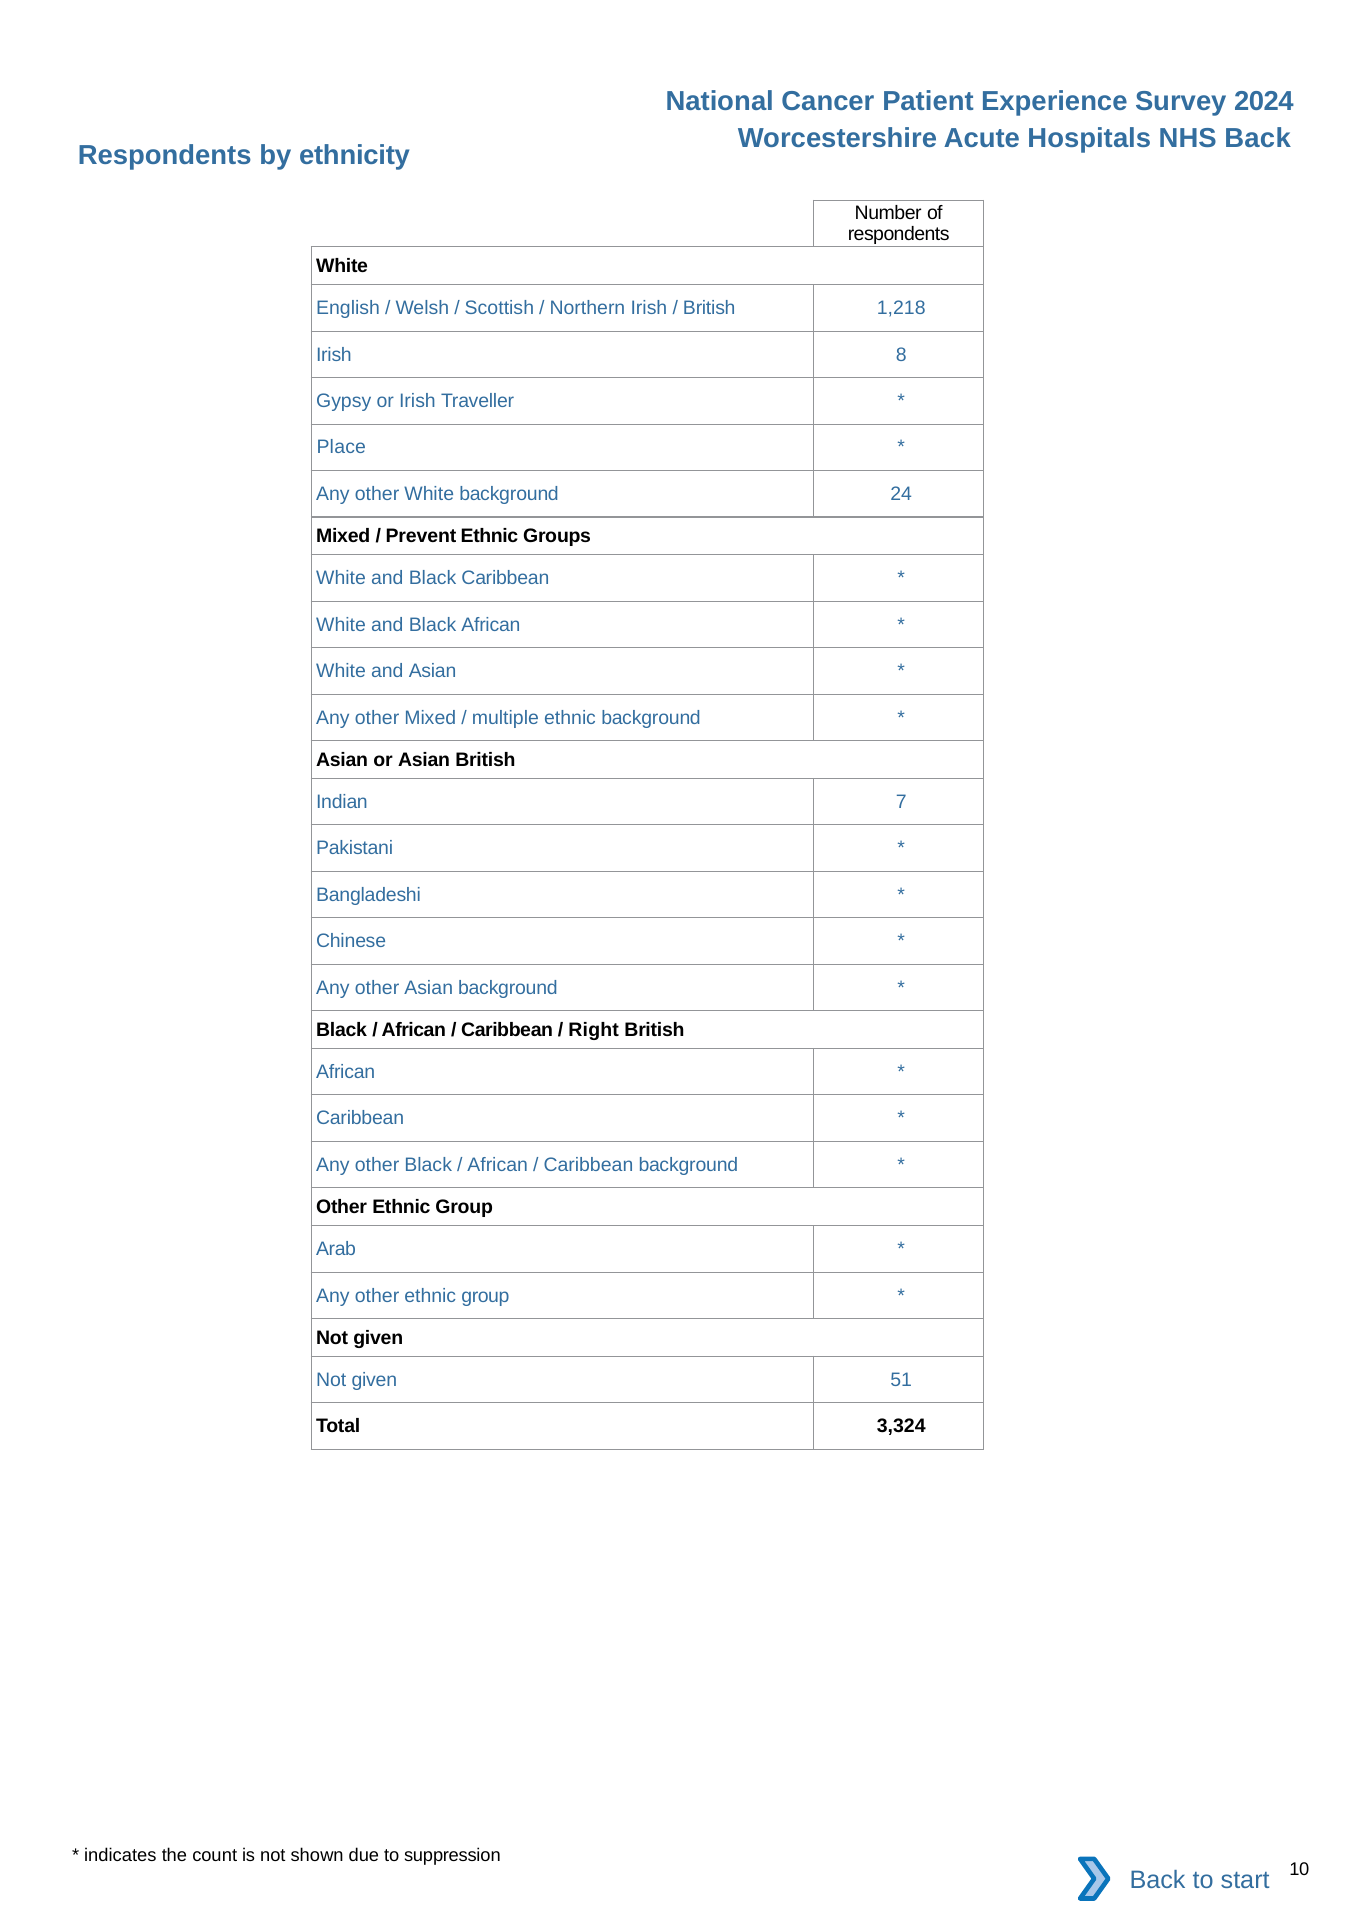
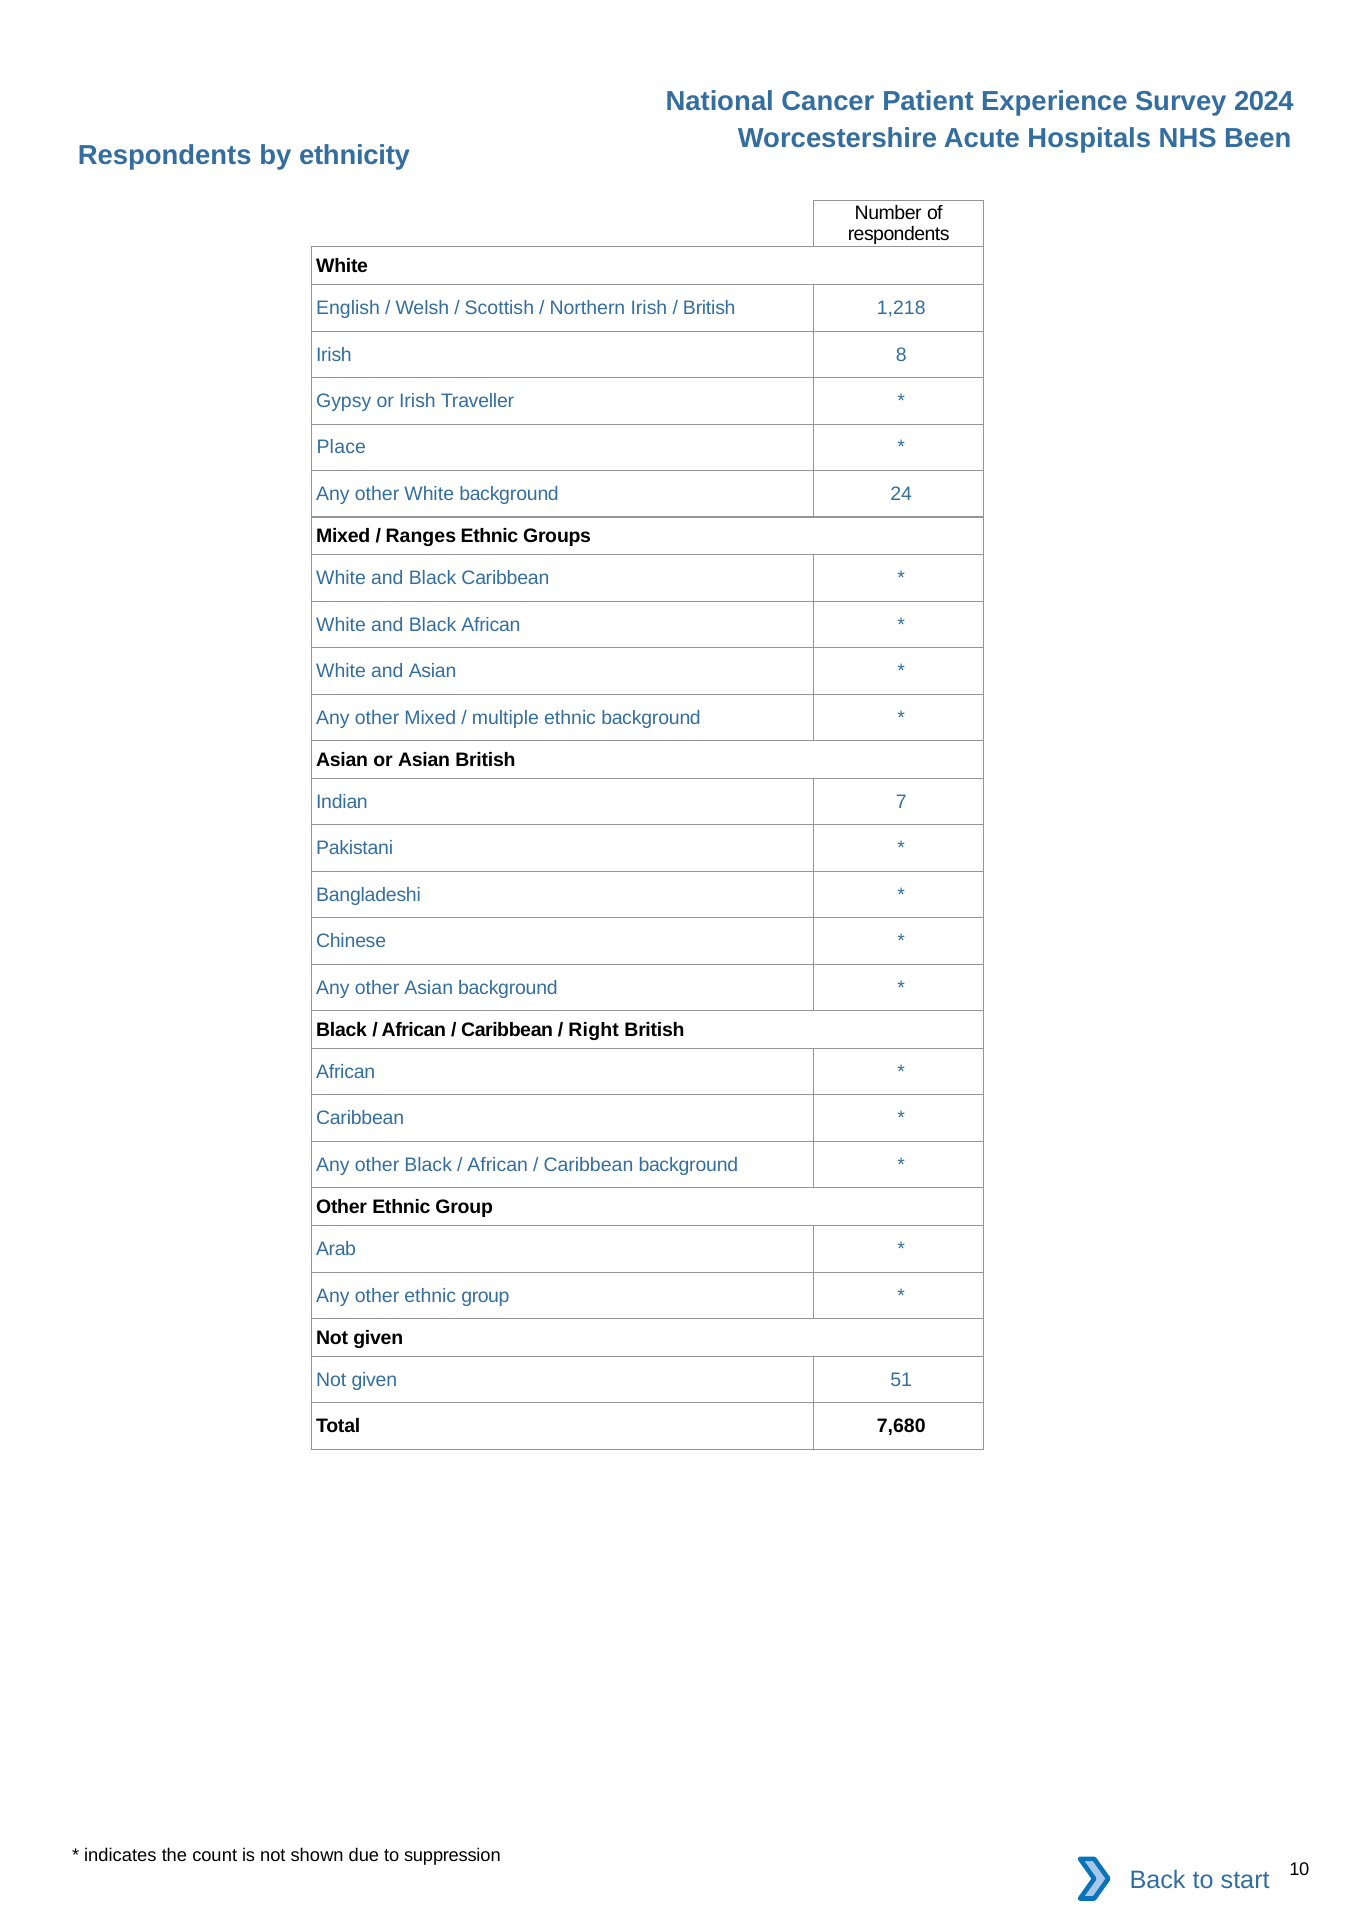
NHS Back: Back -> Been
Prevent: Prevent -> Ranges
3,324: 3,324 -> 7,680
